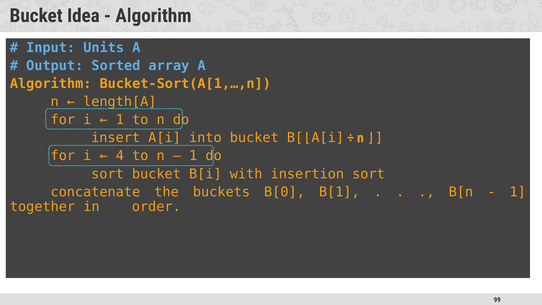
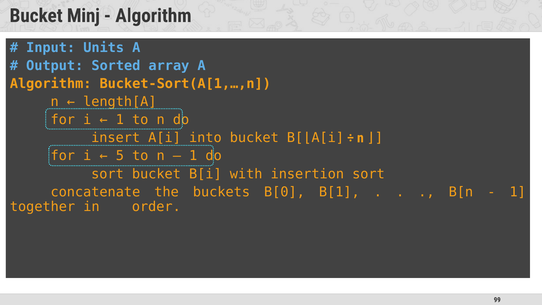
Idea: Idea -> Minj
4: 4 -> 5
